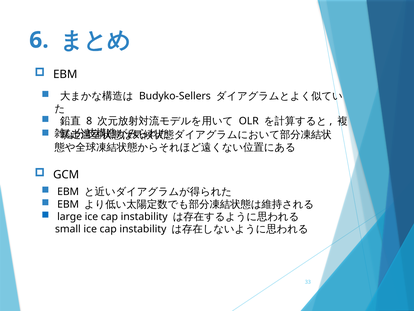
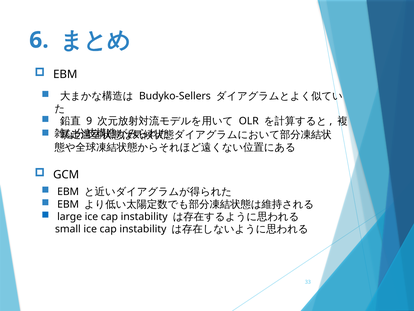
8: 8 -> 9
